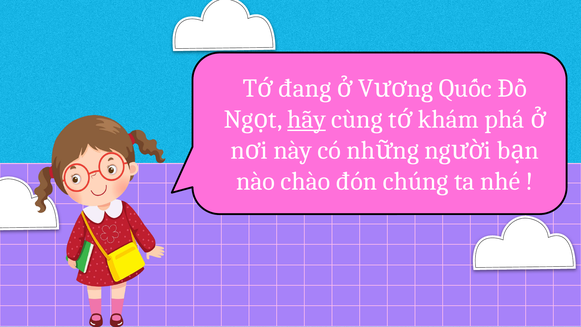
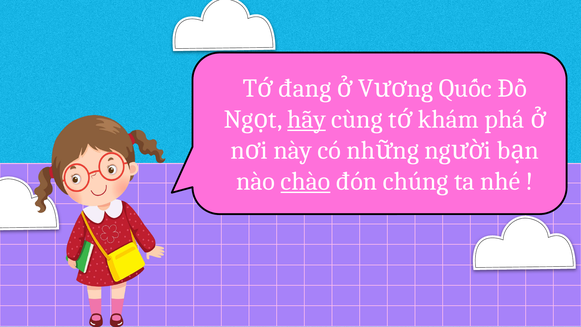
chào underline: none -> present
